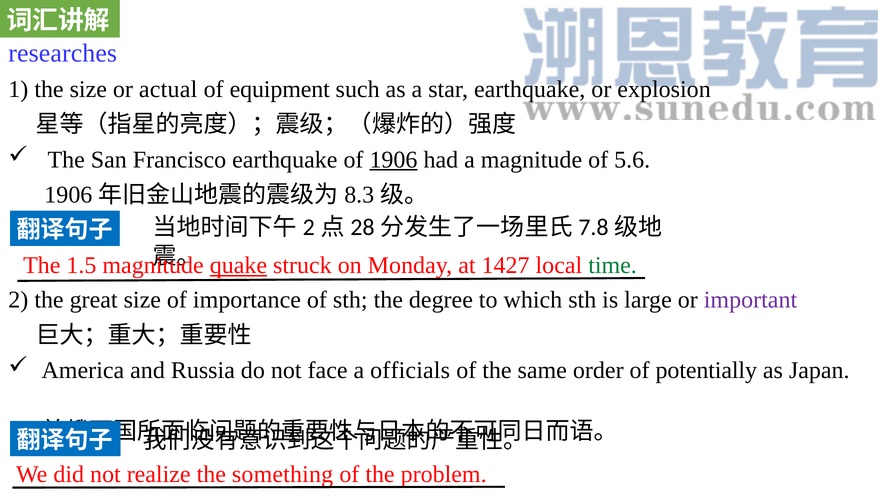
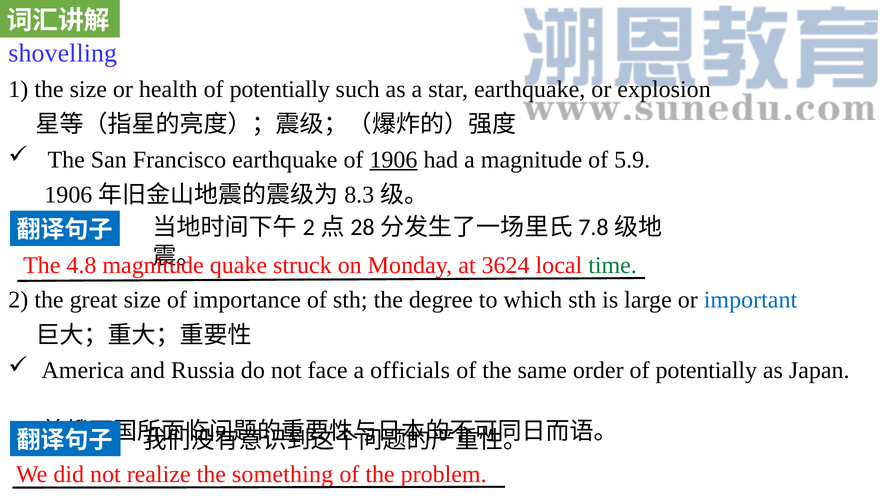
researches: researches -> shovelling
actual: actual -> health
equipment at (280, 89): equipment -> potentially
5.6: 5.6 -> 5.9
1.5: 1.5 -> 4.8
quake underline: present -> none
1427: 1427 -> 3624
important colour: purple -> blue
